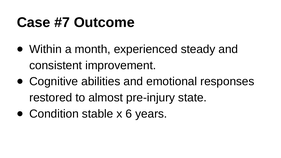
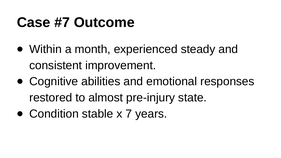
6: 6 -> 7
